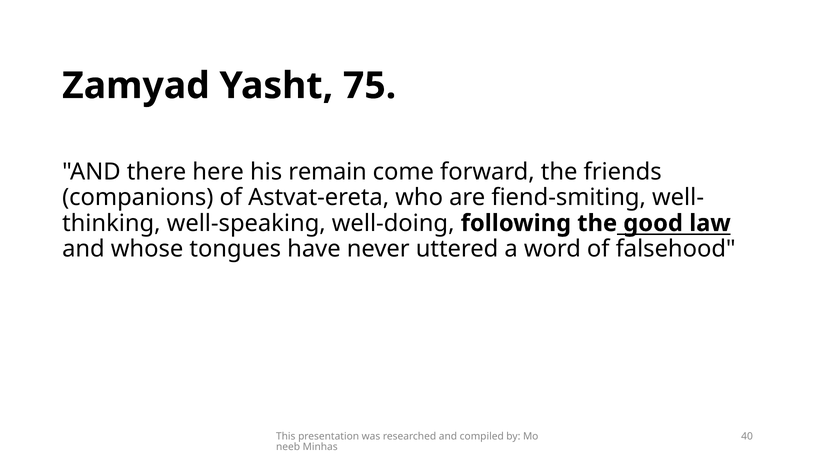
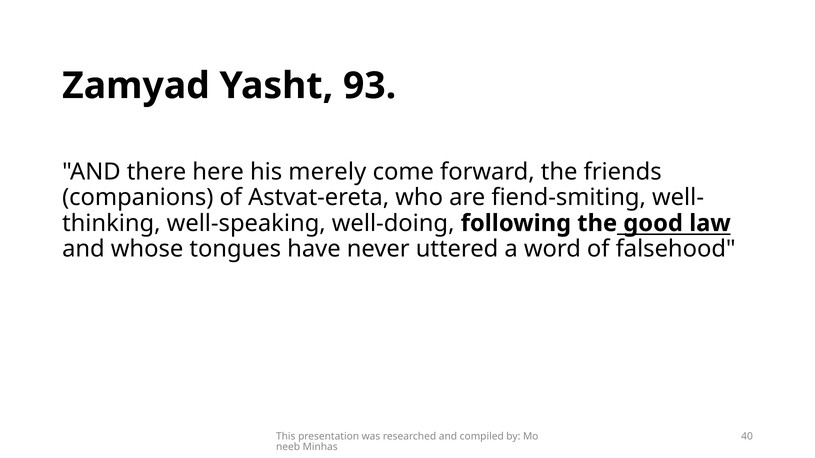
75: 75 -> 93
remain: remain -> merely
